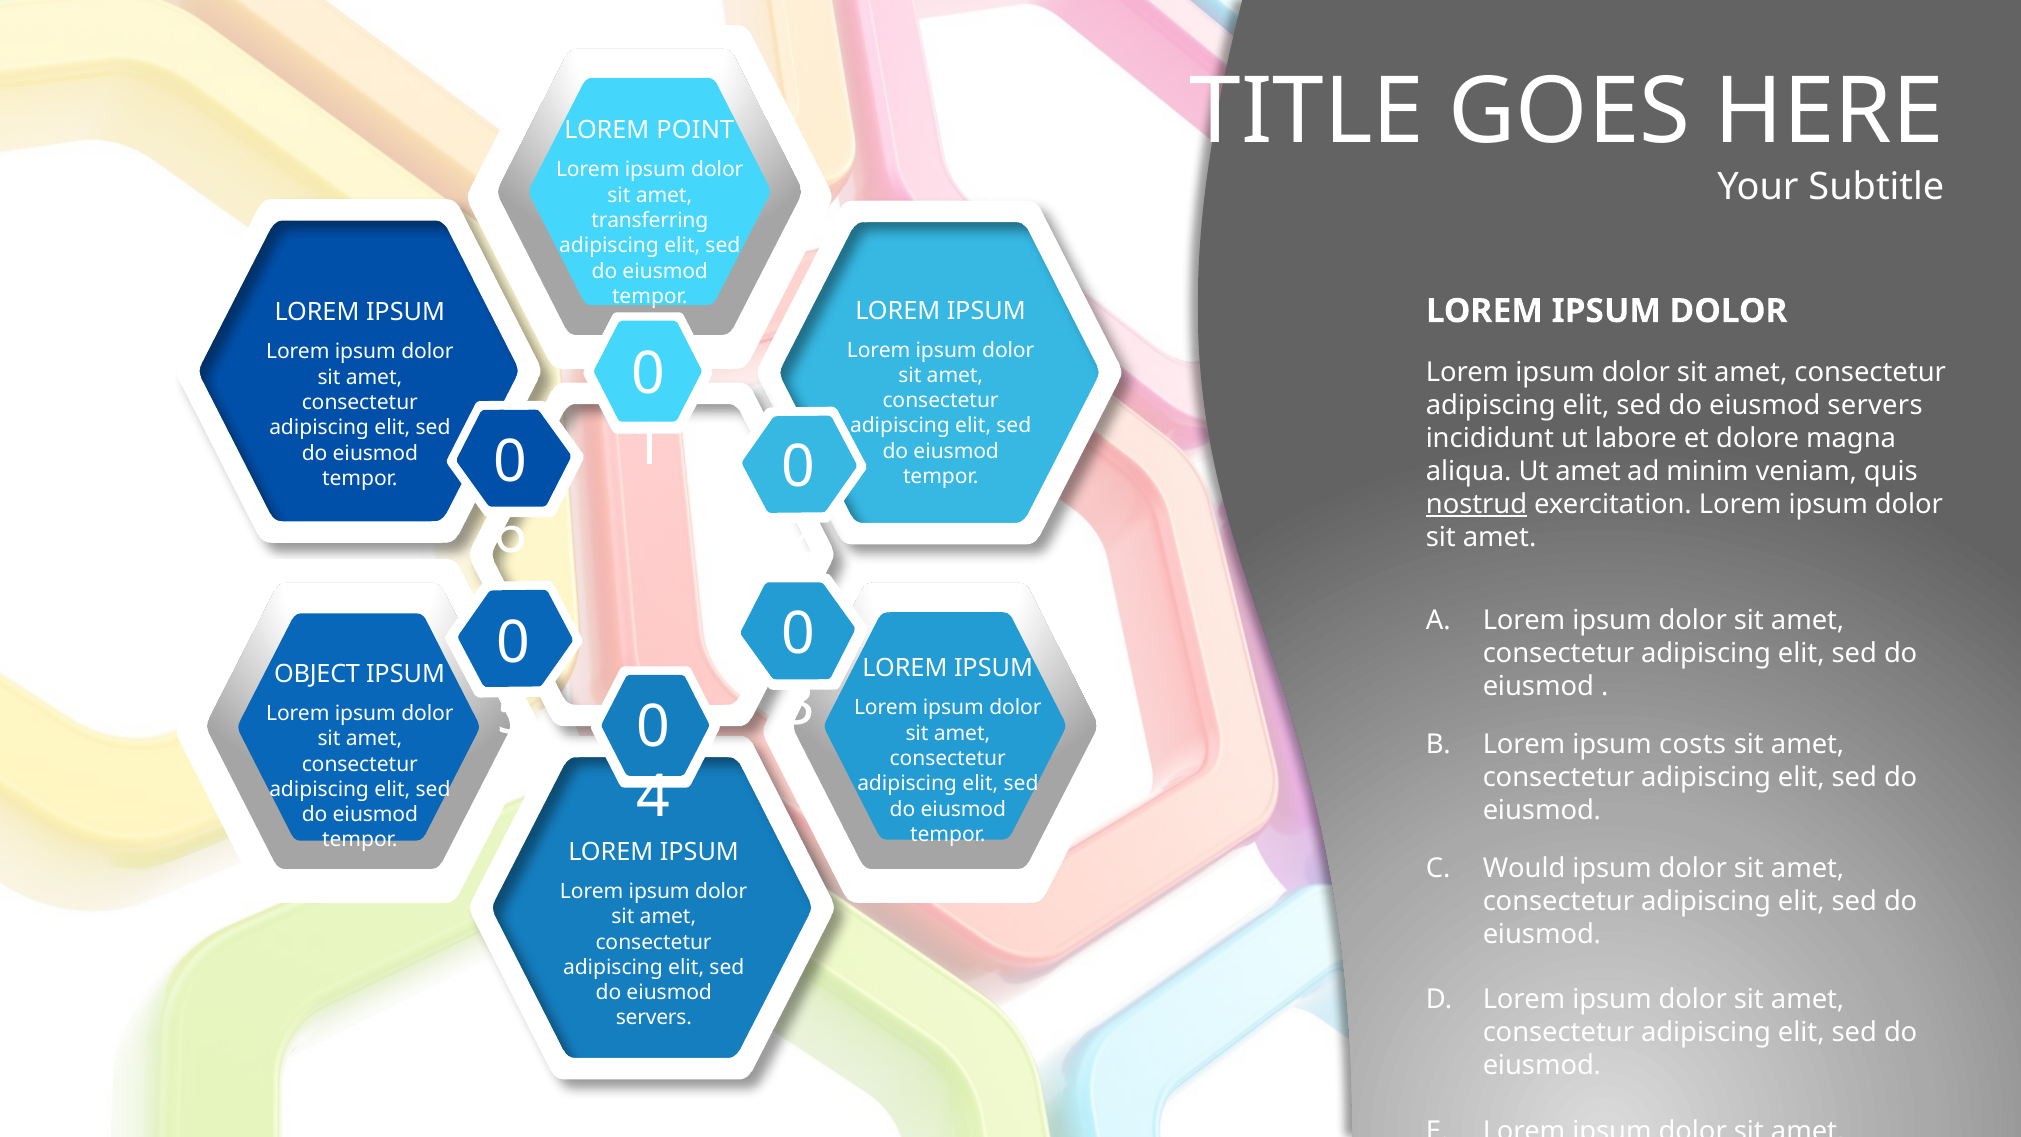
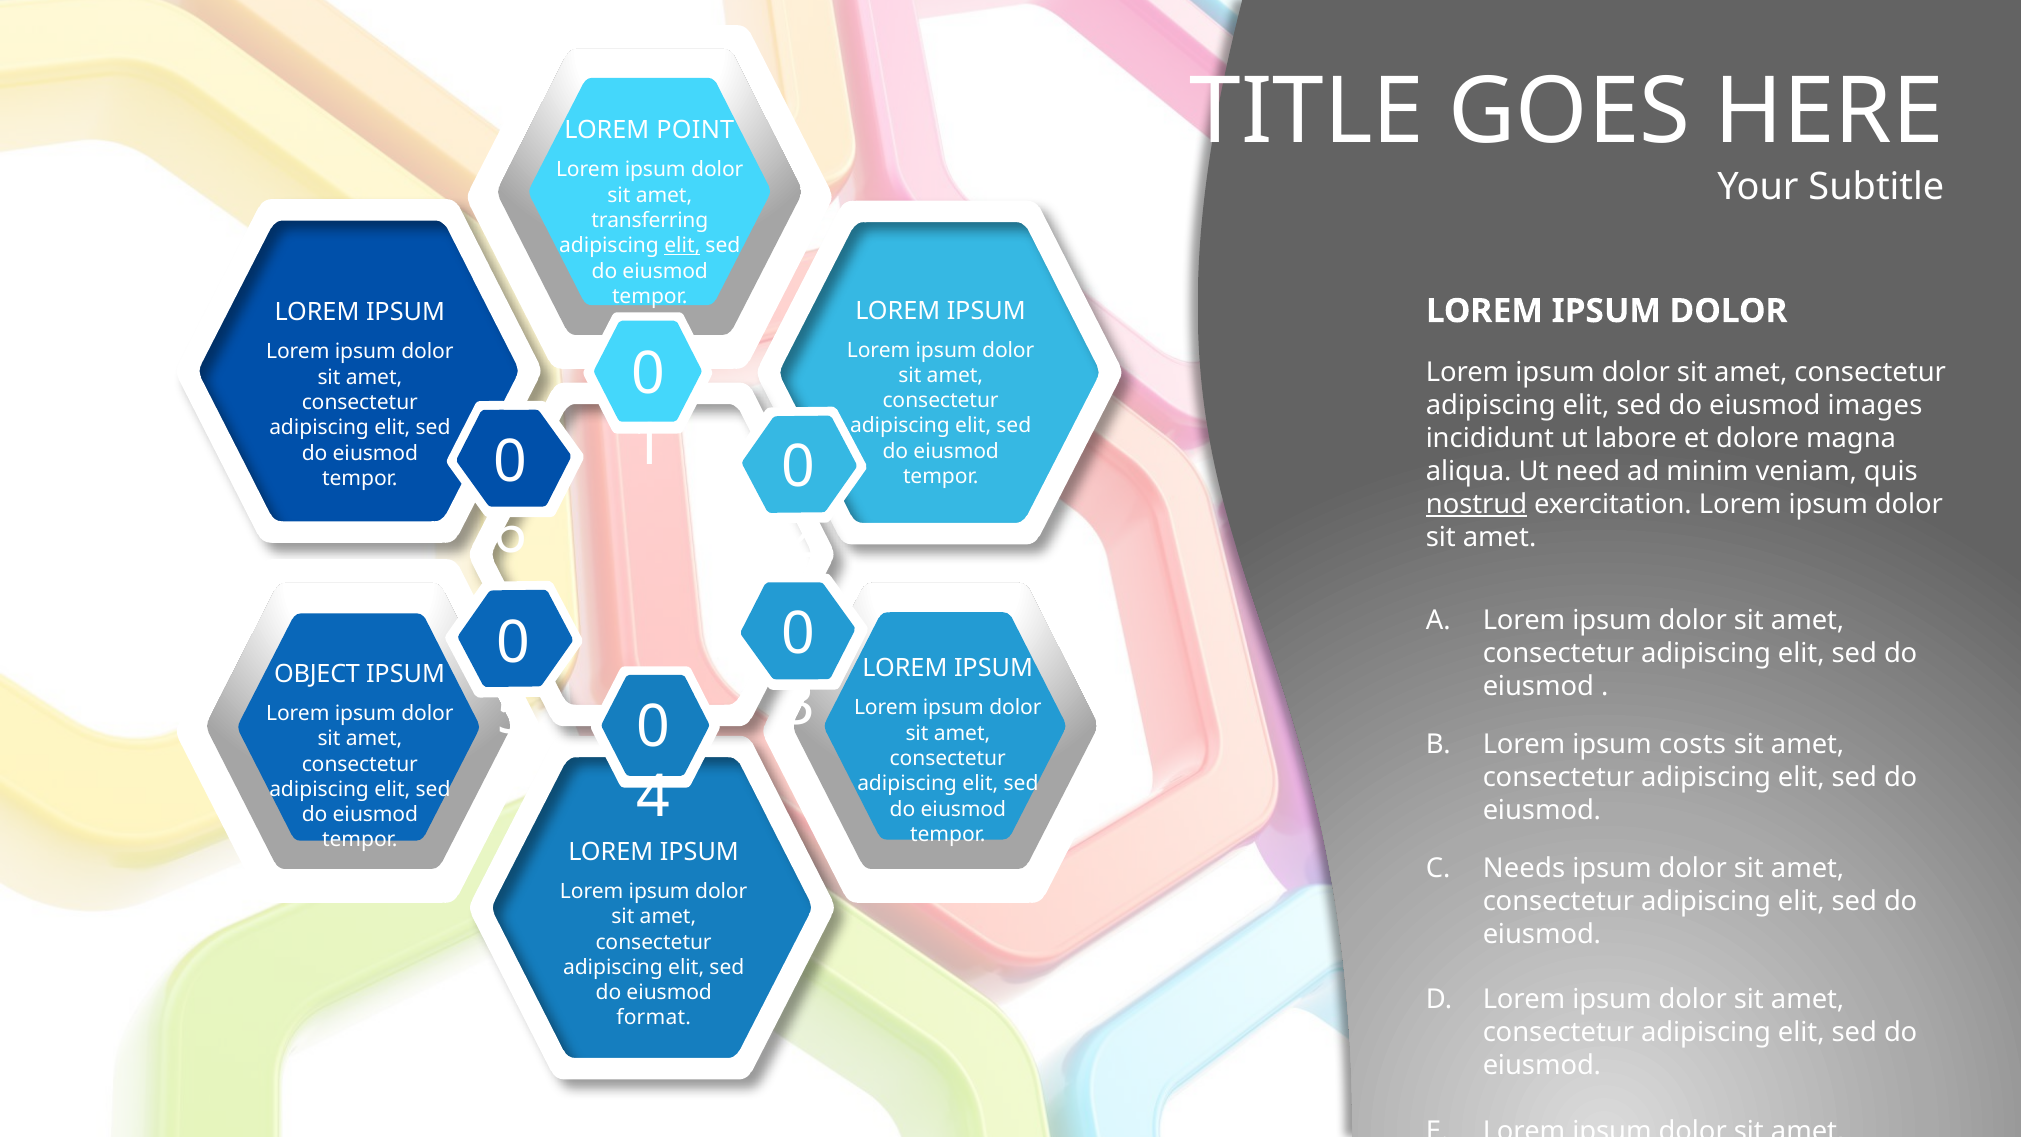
elit at (682, 246) underline: none -> present
servers at (1875, 405): servers -> images
Ut amet: amet -> need
Would: Would -> Needs
servers at (654, 1018): servers -> format
